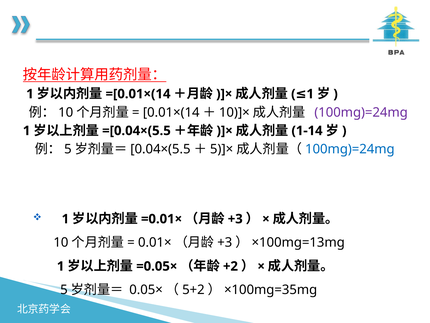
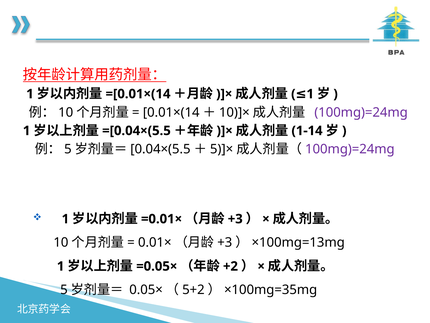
100mg)=24mg at (350, 149) colour: blue -> purple
